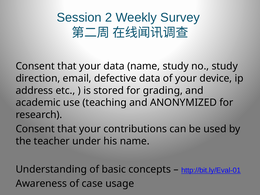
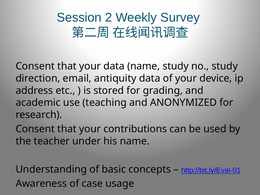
defective: defective -> antiquity
